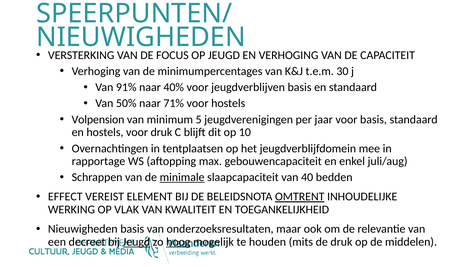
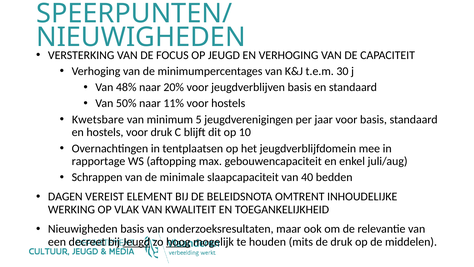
91%: 91% -> 48%
40%: 40% -> 20%
71%: 71% -> 11%
Volpension: Volpension -> Kwetsbare
minimale underline: present -> none
EFFECT: EFFECT -> DAGEN
OMTRENT underline: present -> none
